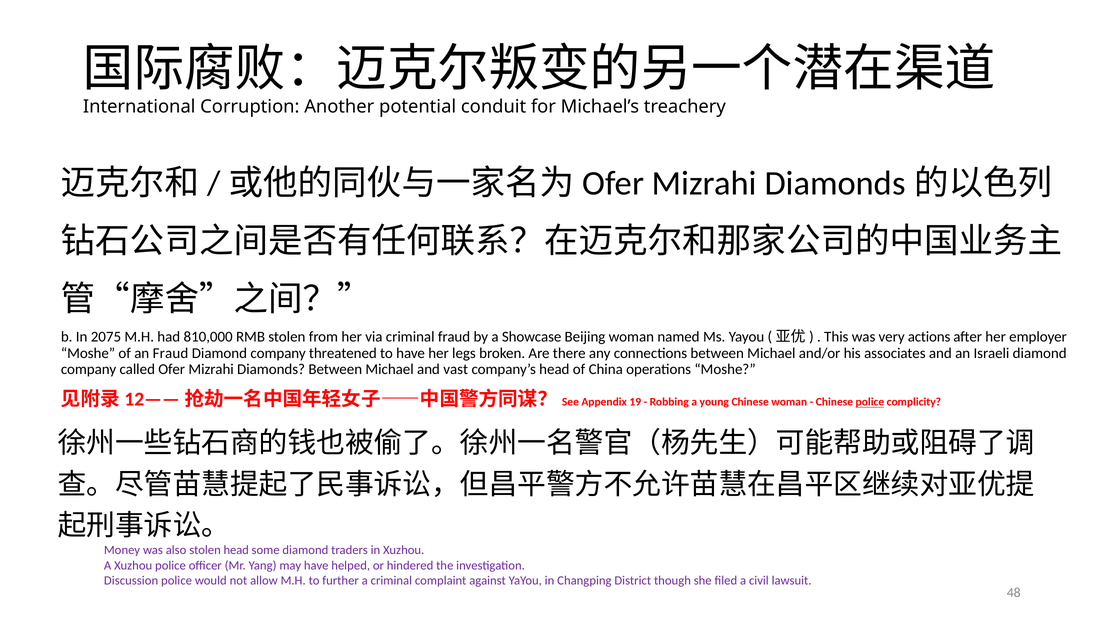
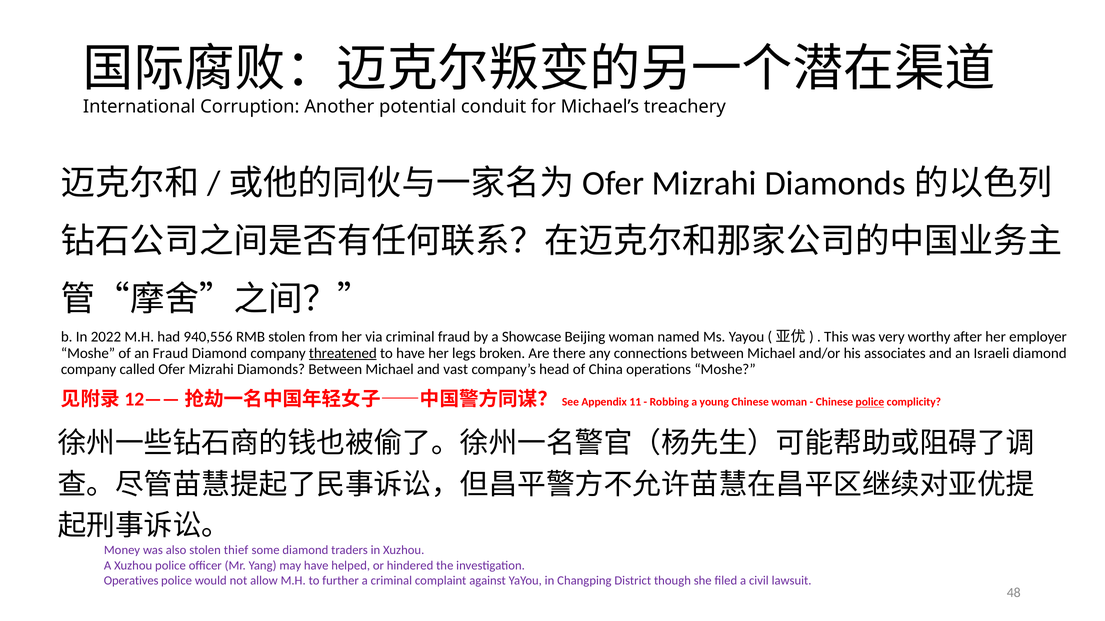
2075: 2075 -> 2022
810,000: 810,000 -> 940,556
actions: actions -> worthy
threatened underline: none -> present
19: 19 -> 11
stolen head: head -> thief
Discussion: Discussion -> Operatives
